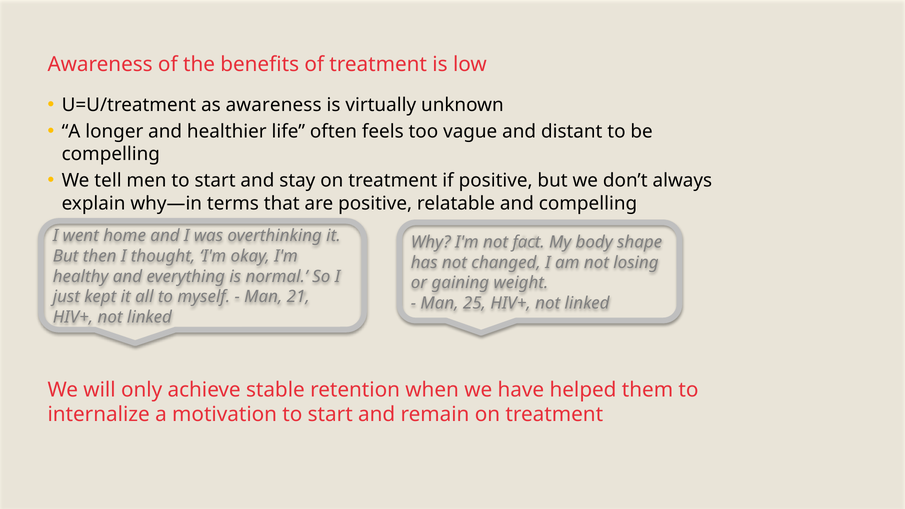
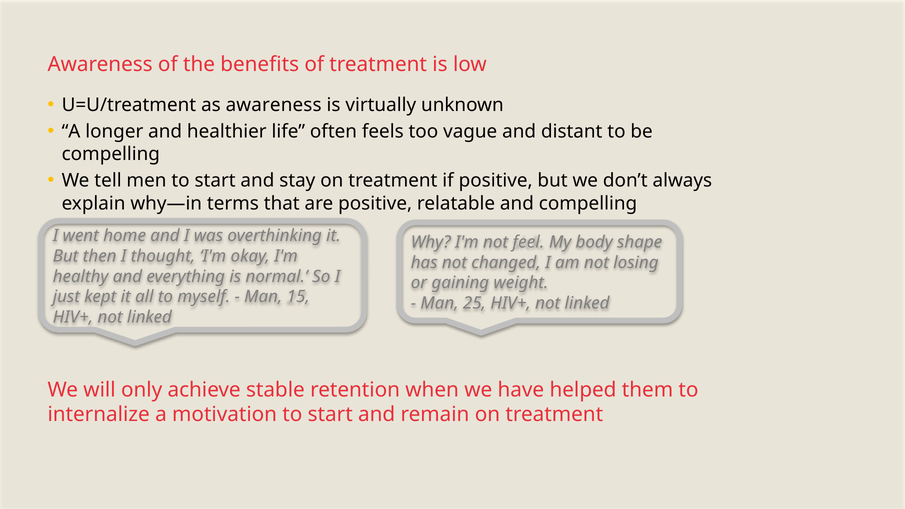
fact: fact -> feel
21: 21 -> 15
